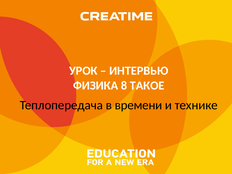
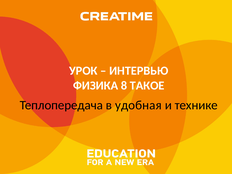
времени: времени -> удобная
